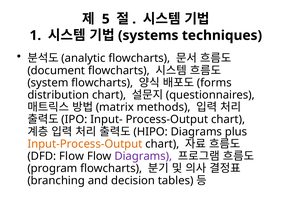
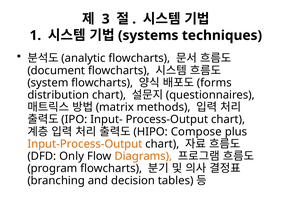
5: 5 -> 3
Diagrams at (196, 132): Diagrams -> Compose
Flow at (72, 156): Flow -> Only
Diagrams at (143, 156) colour: purple -> orange
